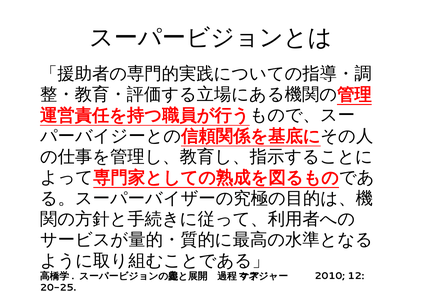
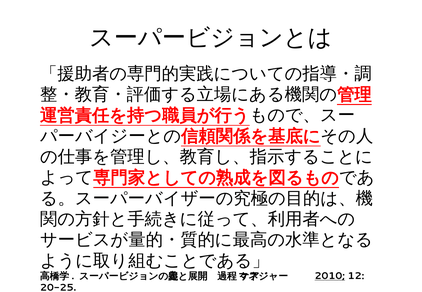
2010 underline: none -> present
